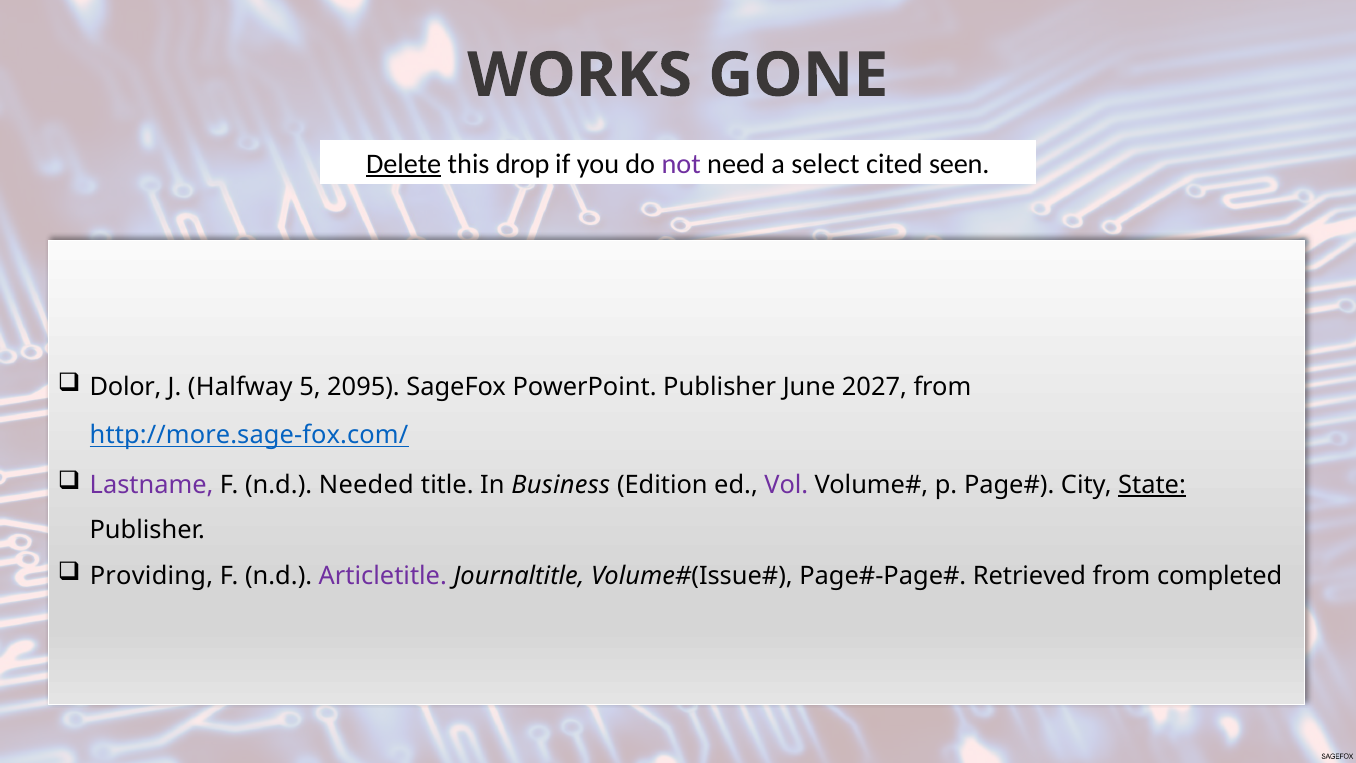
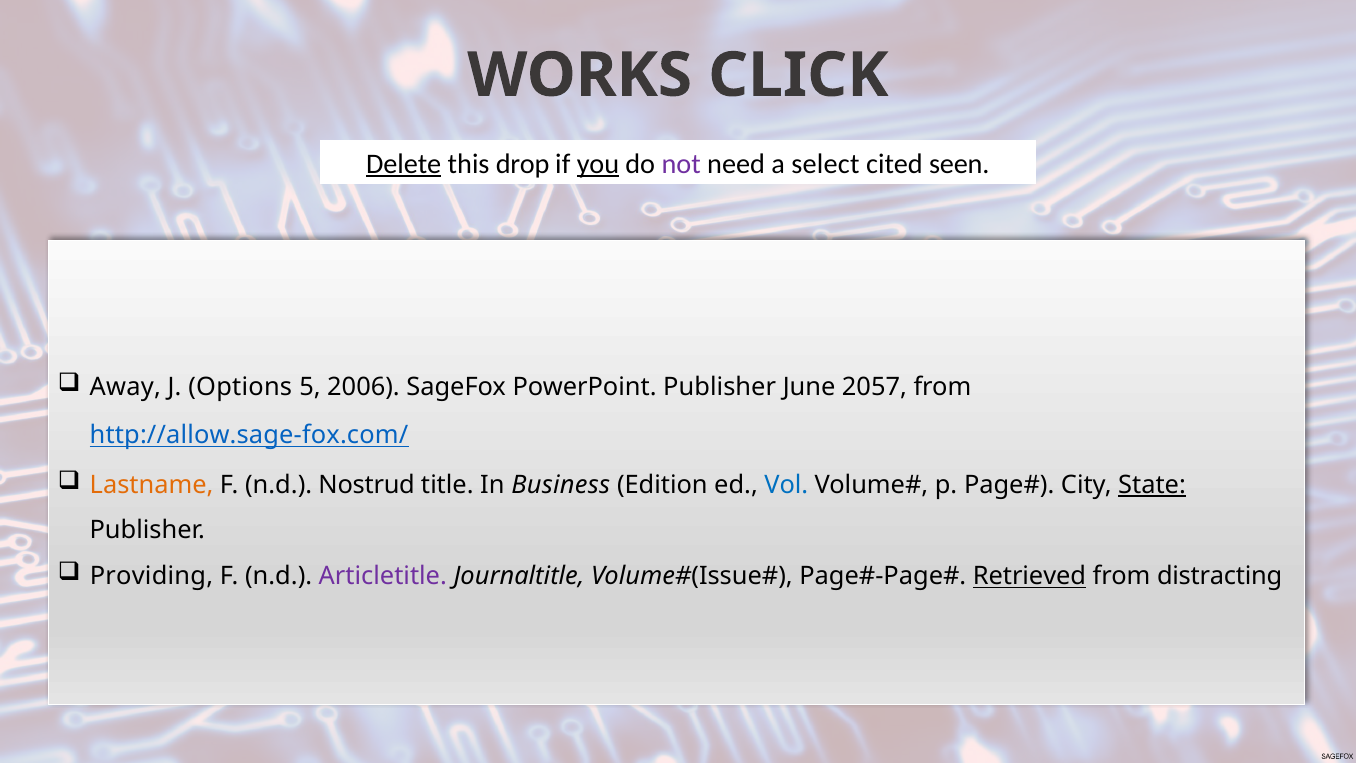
GONE: GONE -> CLICK
you underline: none -> present
Dolor: Dolor -> Away
Halfway: Halfway -> Options
2095: 2095 -> 2006
2027: 2027 -> 2057
http://more.sage-fox.com/: http://more.sage-fox.com/ -> http://allow.sage-fox.com/
Lastname colour: purple -> orange
Needed: Needed -> Nostrud
Vol colour: purple -> blue
Retrieved underline: none -> present
completed: completed -> distracting
